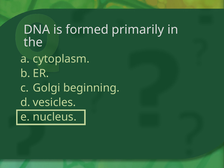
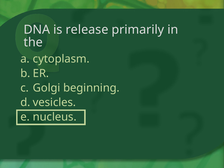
formed: formed -> release
